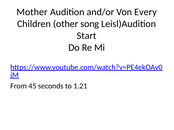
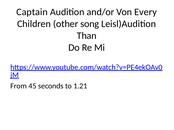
Mother: Mother -> Captain
Start: Start -> Than
